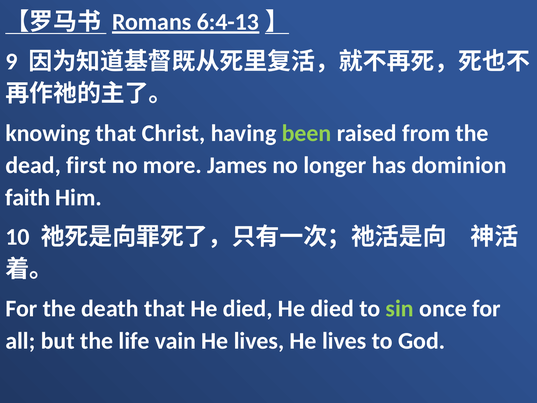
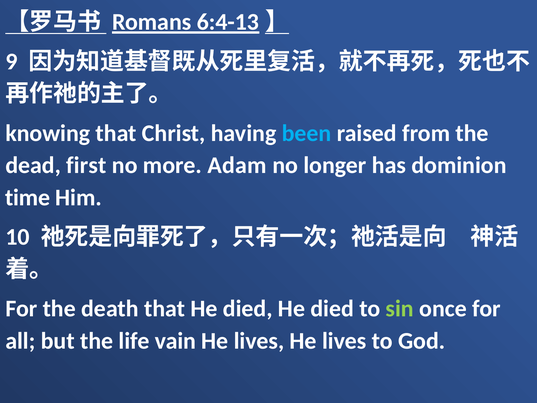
been colour: light green -> light blue
James: James -> Adam
faith: faith -> time
